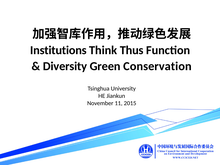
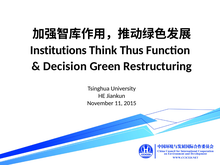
Diversity: Diversity -> Decision
Conservation: Conservation -> Restructuring
